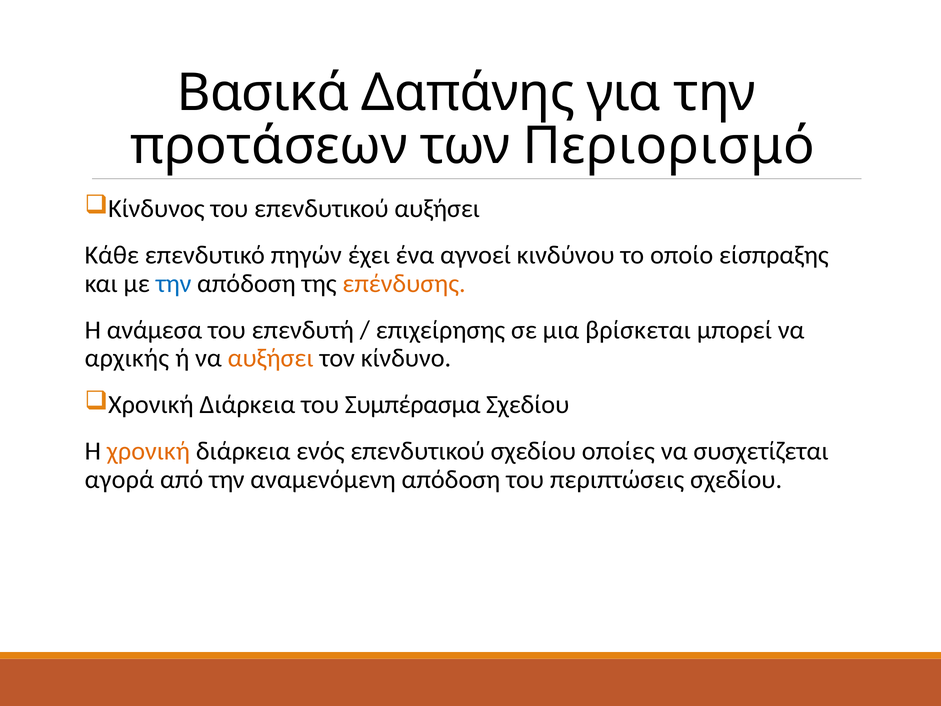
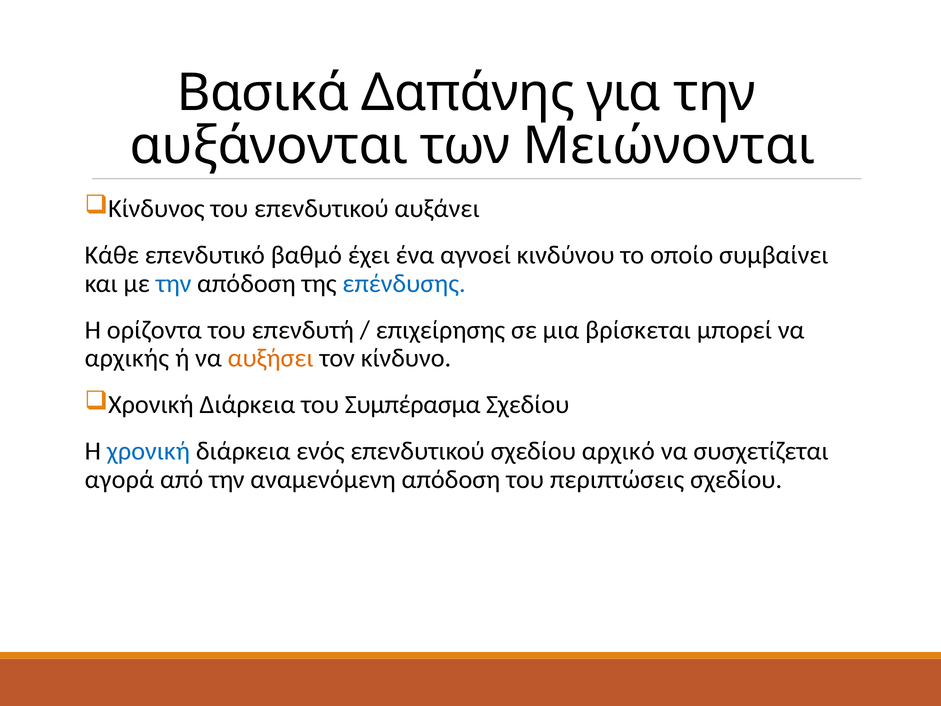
προτάσεων: προτάσεων -> αυξάνονται
Περιορισμό: Περιορισμό -> Μειώνονται
επενδυτικού αυξήσει: αυξήσει -> αυξάνει
πηγών: πηγών -> βαθμό
είσπραξης: είσπραξης -> συμβαίνει
επένδυσης colour: orange -> blue
ανάμεσα: ανάμεσα -> ορίζοντα
χρονική at (148, 451) colour: orange -> blue
οποίες: οποίες -> αρχικό
